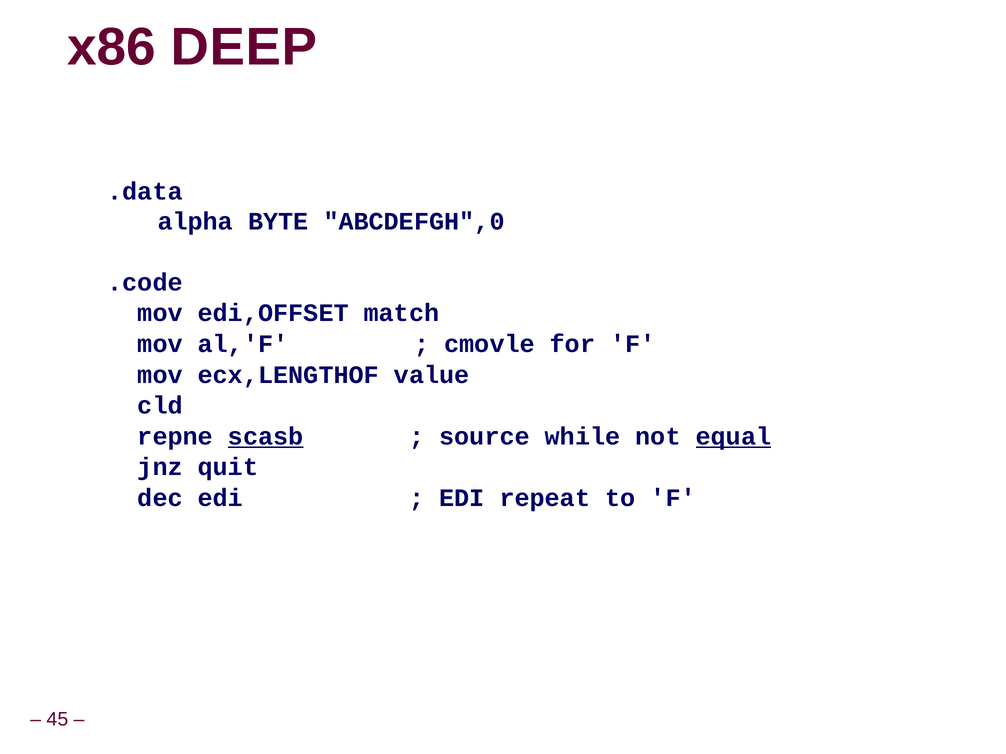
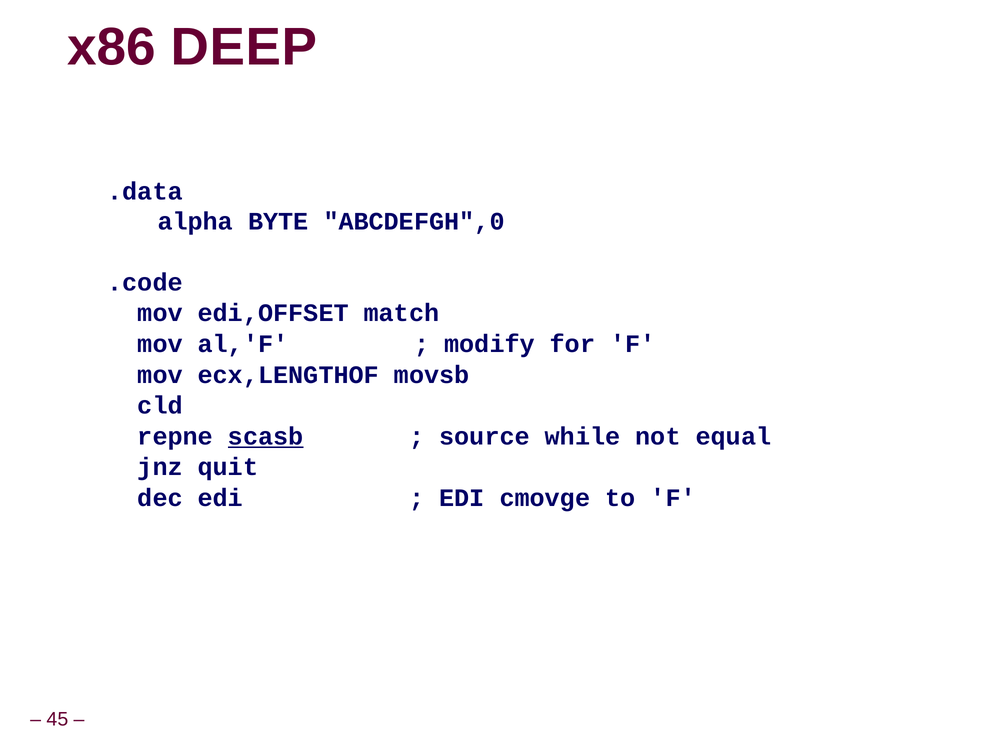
cmovle: cmovle -> modify
value: value -> movsb
equal underline: present -> none
repeat: repeat -> cmovge
